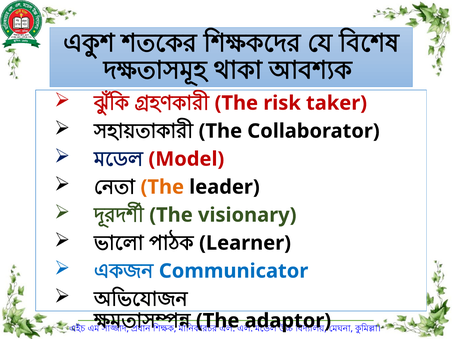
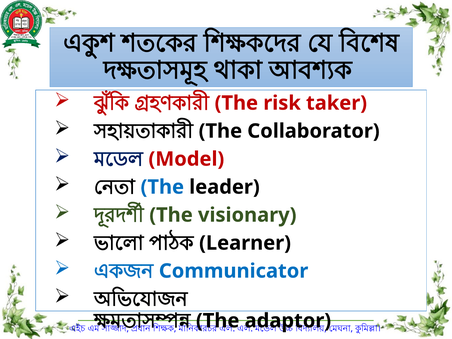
The at (162, 187) colour: orange -> blue
